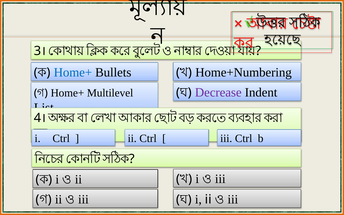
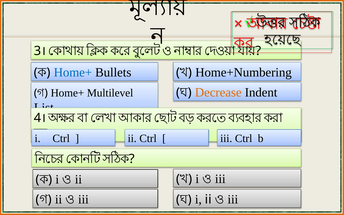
Decrease colour: purple -> orange
